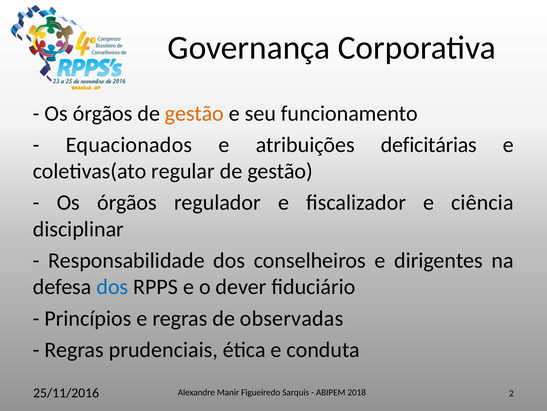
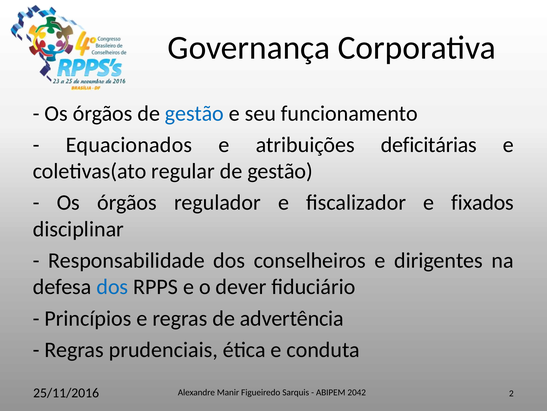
gestão at (194, 113) colour: orange -> blue
ciência: ciência -> fixados
observadas: observadas -> advertência
2018: 2018 -> 2042
